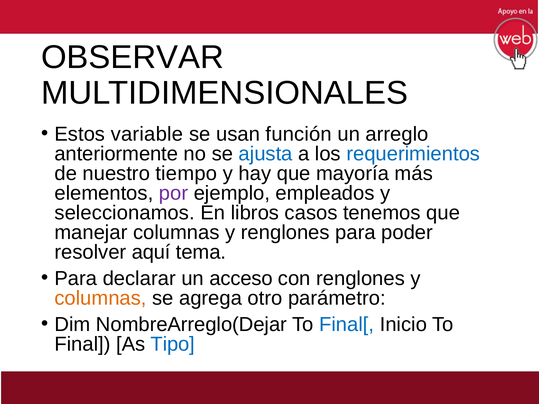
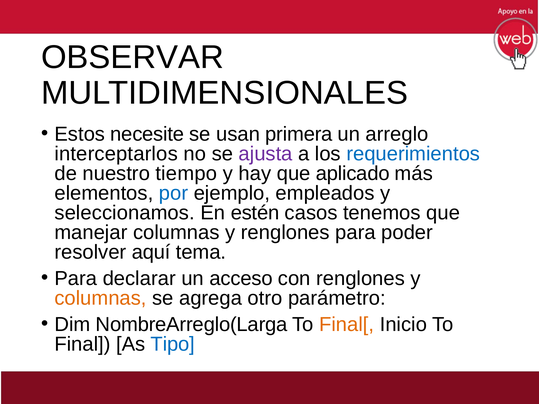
variable: variable -> necesite
función: función -> primera
anteriormente: anteriormente -> interceptarlos
ajusta colour: blue -> purple
mayoría: mayoría -> aplicado
por colour: purple -> blue
libros: libros -> estén
NombreArreglo(Dejar: NombreArreglo(Dejar -> NombreArreglo(Larga
Final[ colour: blue -> orange
